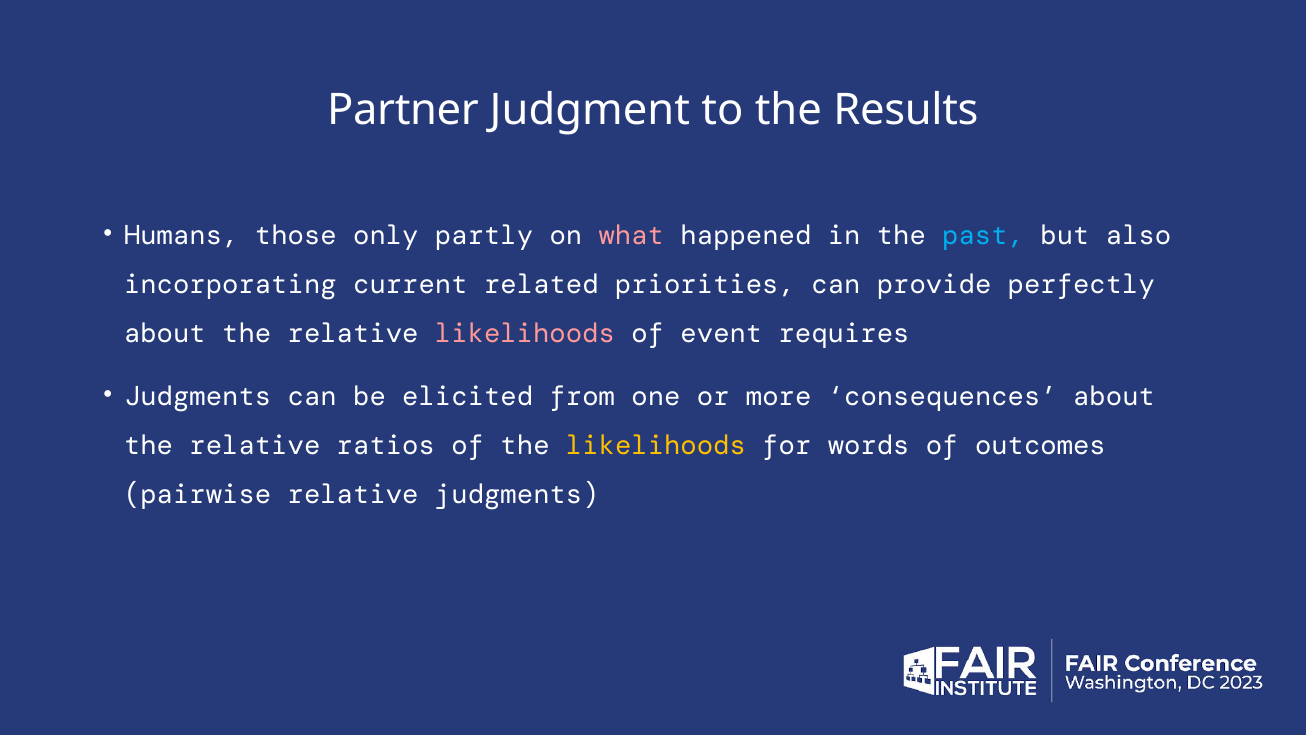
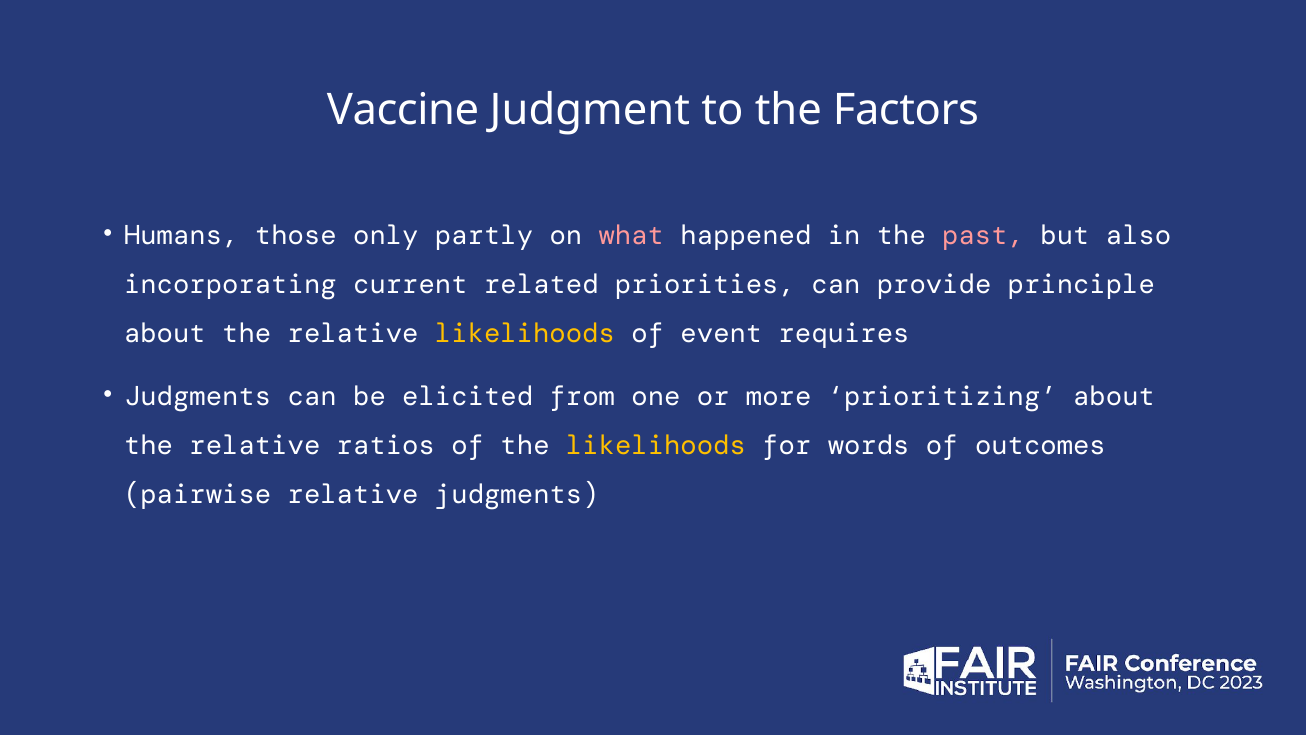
Partner: Partner -> Vaccine
Results: Results -> Factors
past colour: light blue -> pink
perfectly: perfectly -> principle
likelihoods at (525, 333) colour: pink -> yellow
consequences: consequences -> prioritizing
